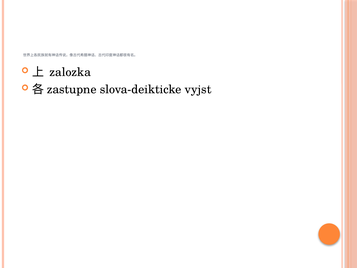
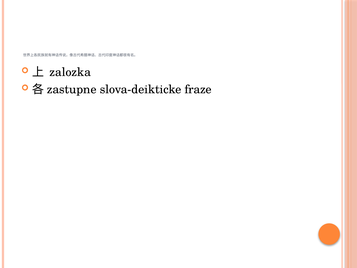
vyjst: vyjst -> fraze
